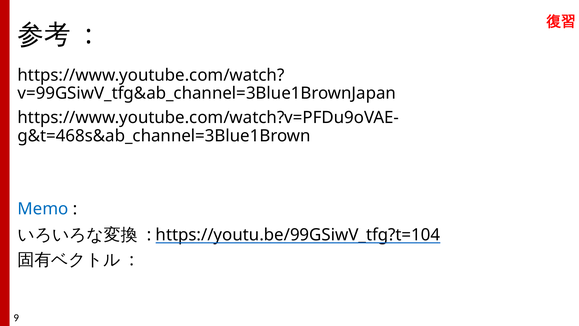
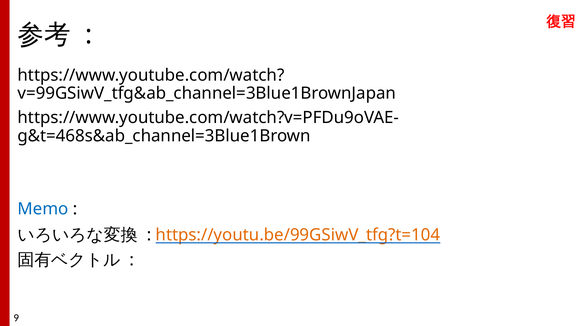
https://youtu.be/99GSiwV_tfg?t=104 colour: black -> orange
